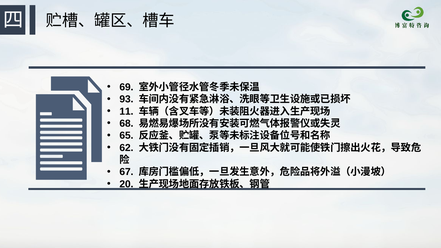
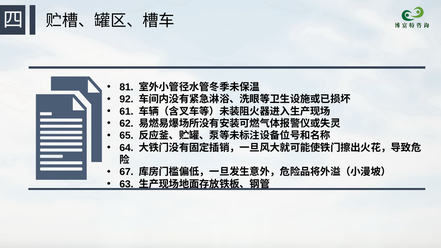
69: 69 -> 81
93: 93 -> 92
11: 11 -> 61
68: 68 -> 62
62: 62 -> 64
20: 20 -> 63
